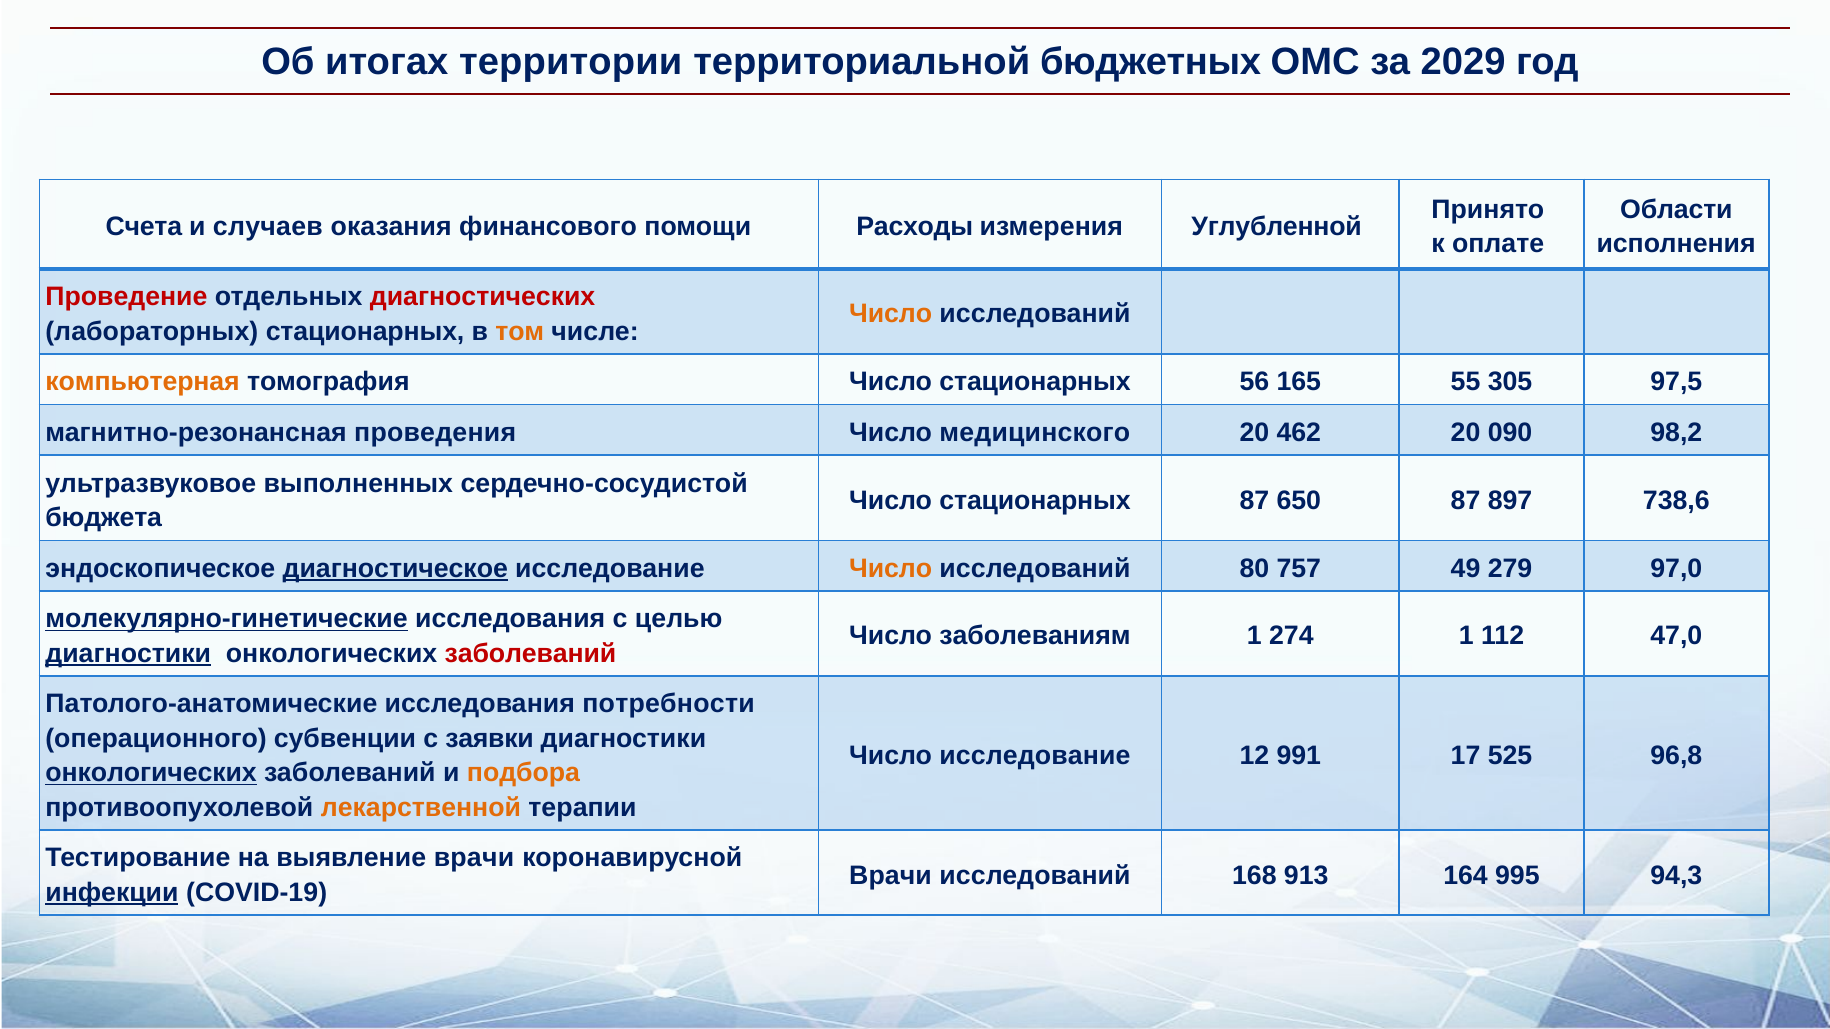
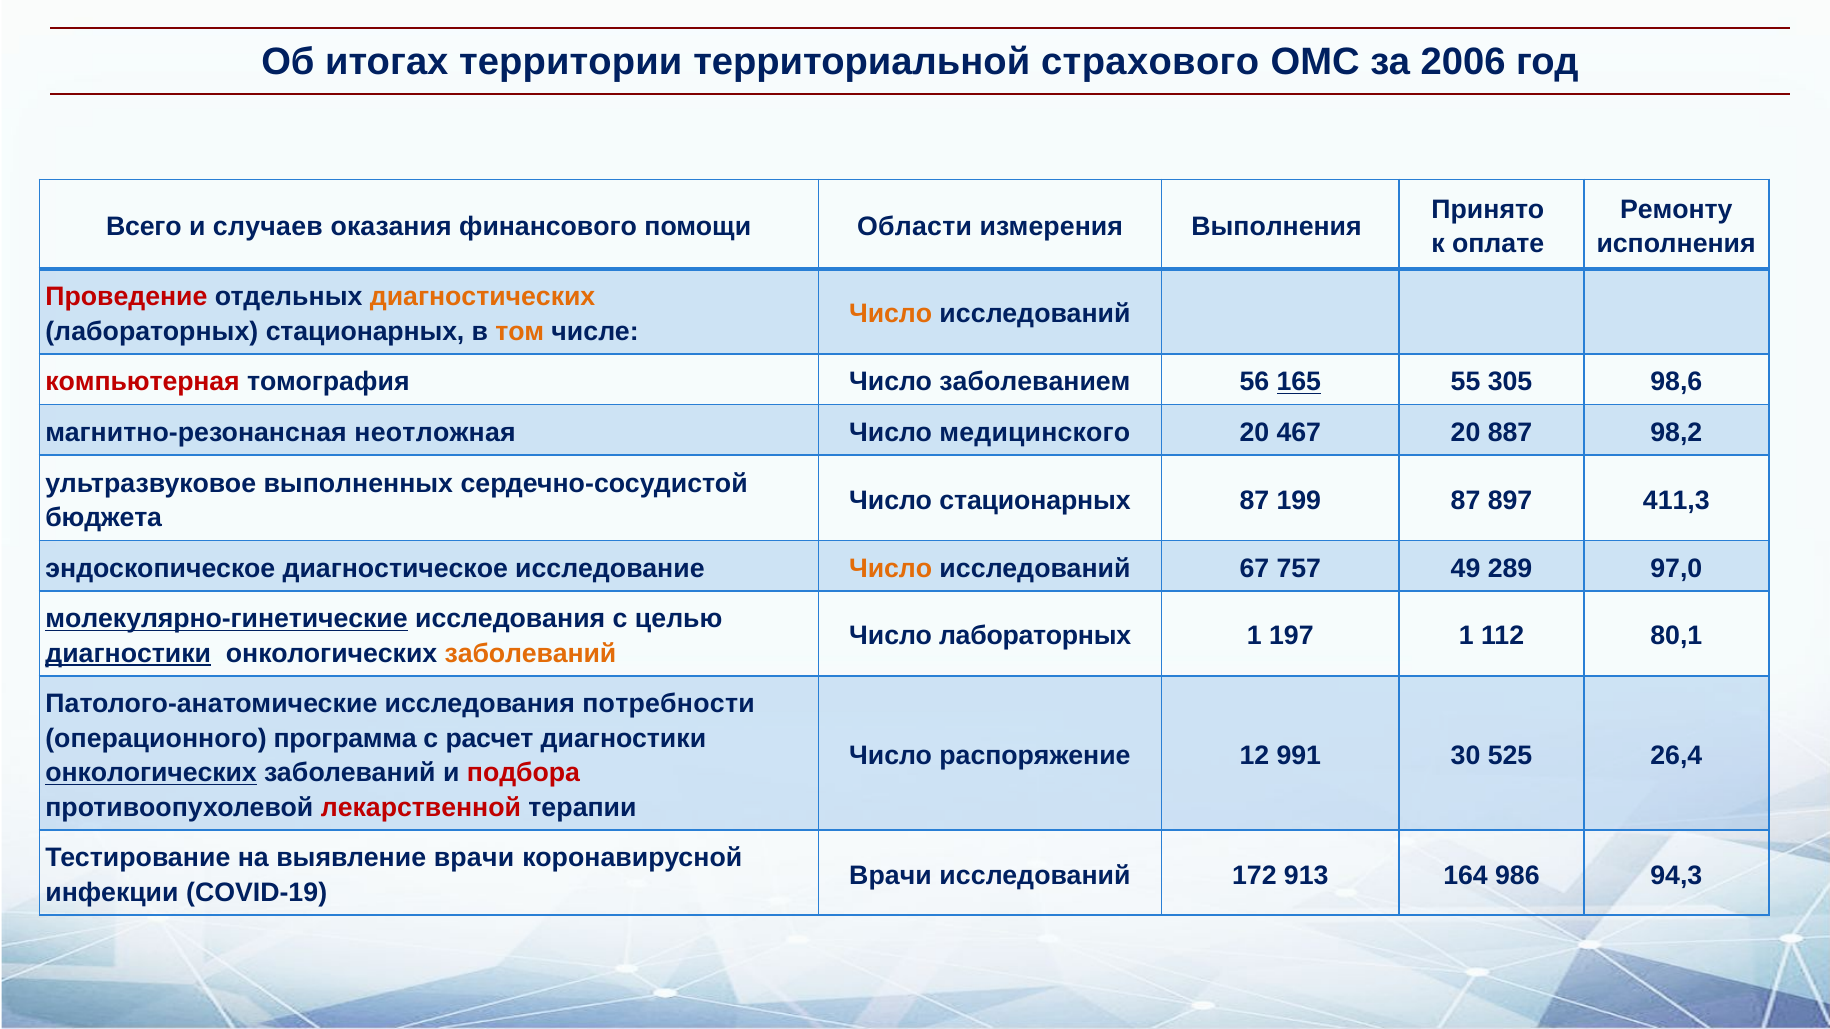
бюджетных: бюджетных -> страхового
2029: 2029 -> 2006
Области: Области -> Ремонту
Счета: Счета -> Всего
Расходы: Расходы -> Области
Углубленной: Углубленной -> Выполнения
диагностических colour: red -> orange
компьютерная colour: orange -> red
томография Число стационарных: стационарных -> заболеванием
165 underline: none -> present
97,5: 97,5 -> 98,6
проведения: проведения -> неотложная
462: 462 -> 467
090: 090 -> 887
650: 650 -> 199
738,6: 738,6 -> 411,3
диагностическое underline: present -> none
80: 80 -> 67
279: 279 -> 289
Число заболеваниям: заболеваниям -> лабораторных
274: 274 -> 197
47,0: 47,0 -> 80,1
заболеваний at (530, 654) colour: red -> orange
субвенции: субвенции -> программа
заявки: заявки -> расчет
Число исследование: исследование -> распоряжение
17: 17 -> 30
96,8: 96,8 -> 26,4
подбора colour: orange -> red
лекарственной colour: orange -> red
168: 168 -> 172
995: 995 -> 986
инфекции underline: present -> none
